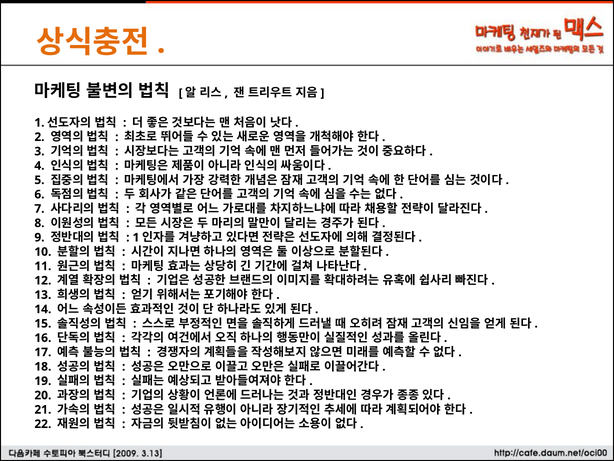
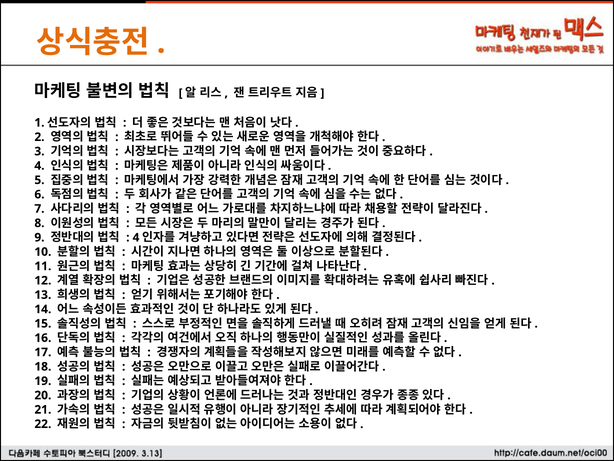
1 at (136, 237): 1 -> 4
